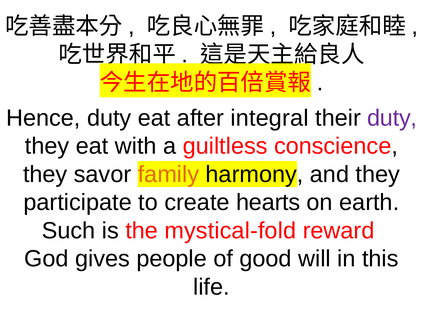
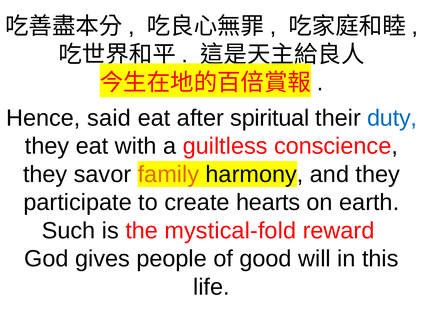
Hence duty: duty -> said
integral: integral -> spiritual
duty at (392, 118) colour: purple -> blue
